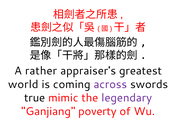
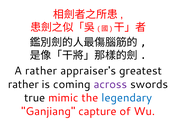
world at (23, 84): world -> rather
legendary colour: purple -> blue
poverty: poverty -> capture
